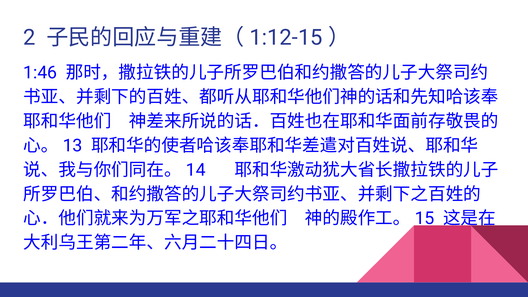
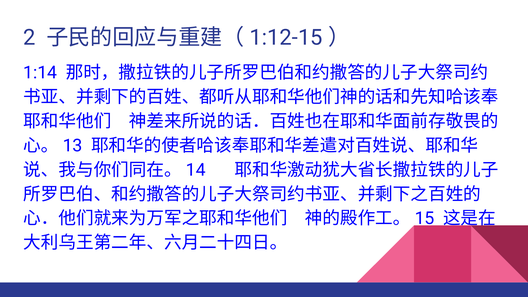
1:46: 1:46 -> 1:14
